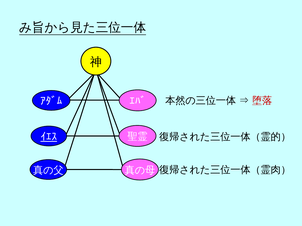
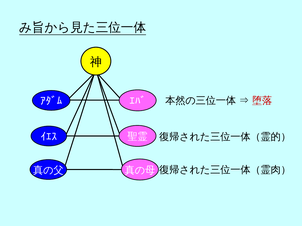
ｲｴｽ underline: present -> none
